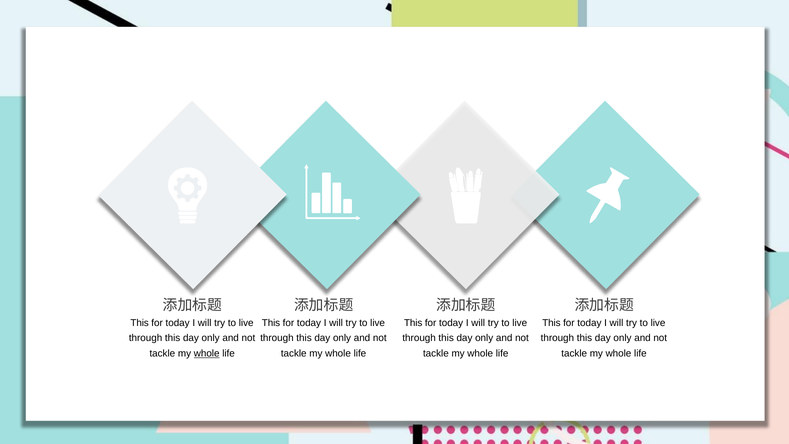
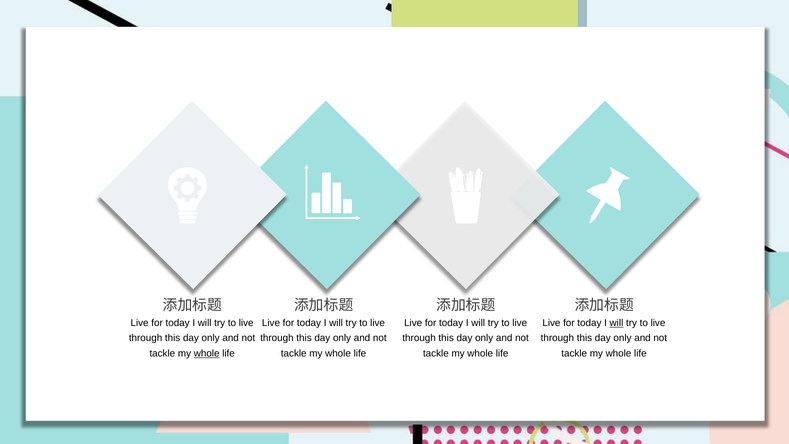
This at (140, 323): This -> Live
This at (271, 323): This -> Live
This at (413, 323): This -> Live
This at (551, 323): This -> Live
will at (616, 323) underline: none -> present
